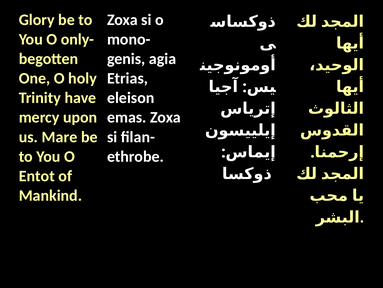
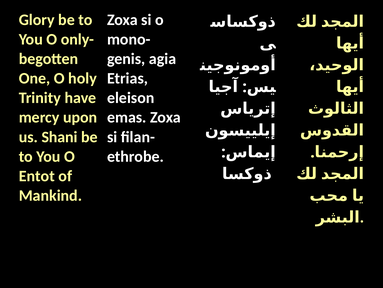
Mare: Mare -> Shani
